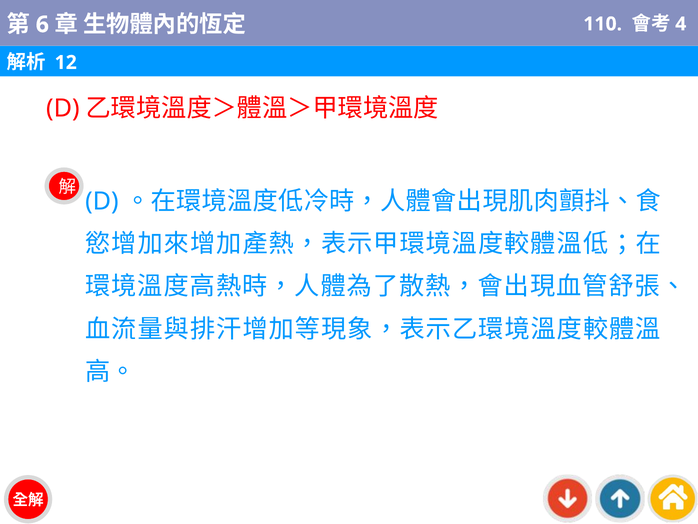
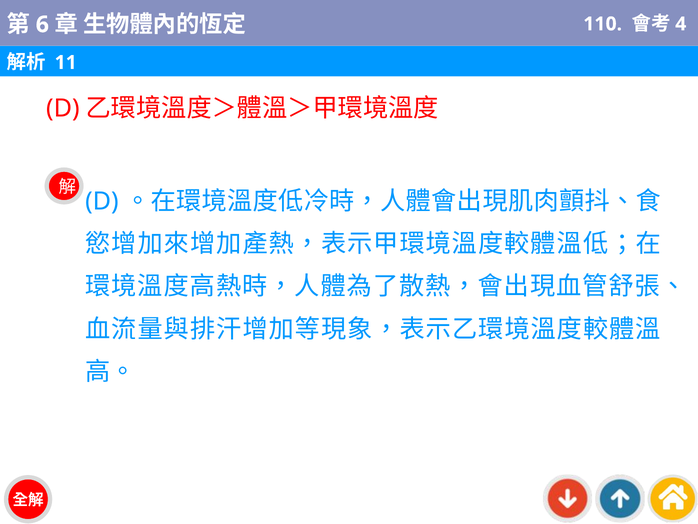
12: 12 -> 11
